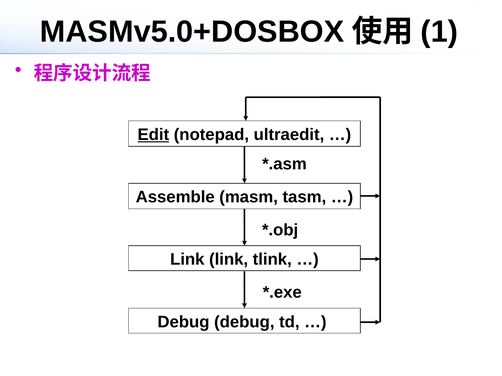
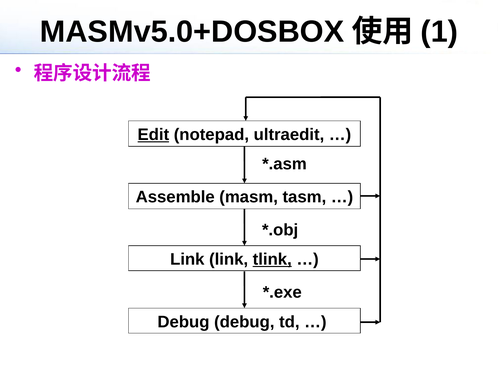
tlink underline: none -> present
